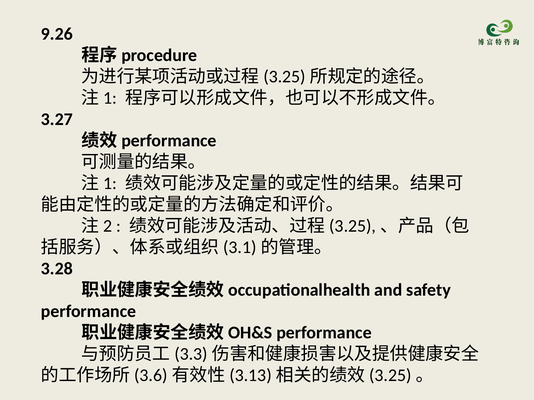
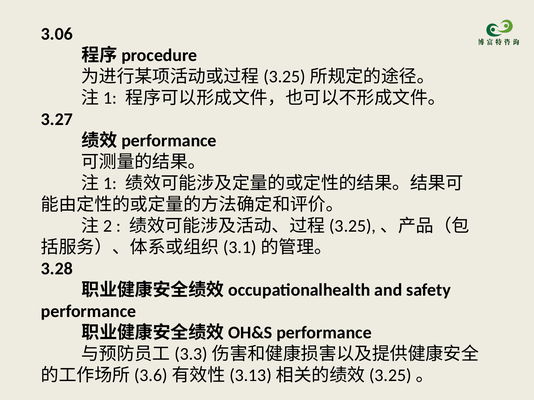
9.26: 9.26 -> 3.06
